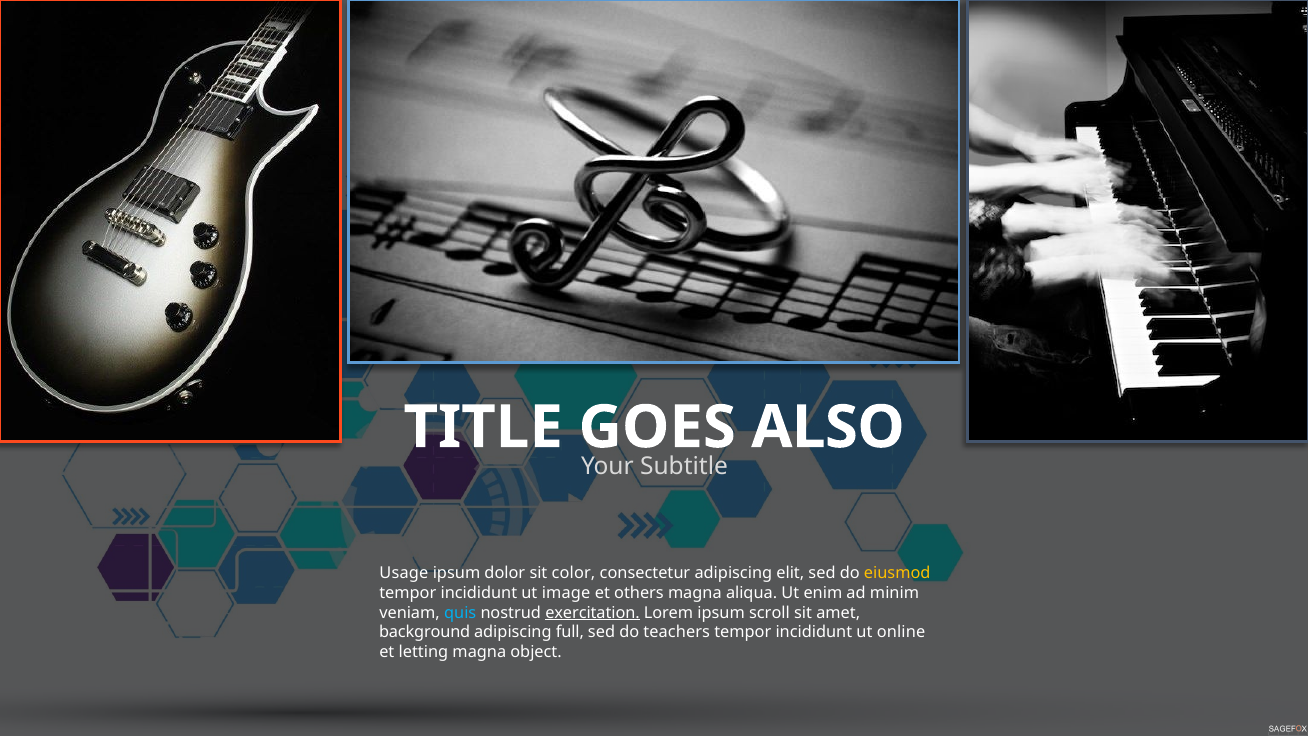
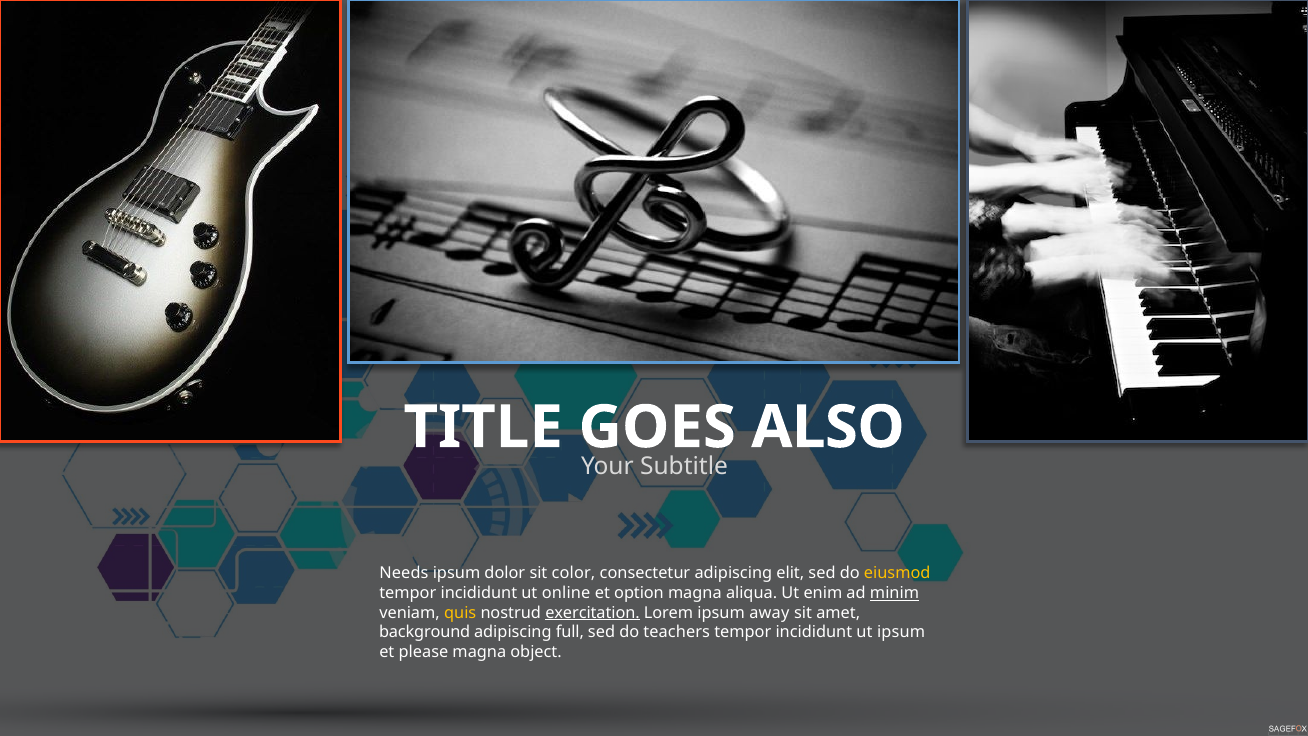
Usage: Usage -> Needs
image: image -> online
others: others -> option
minim underline: none -> present
quis colour: light blue -> yellow
scroll: scroll -> away
ut online: online -> ipsum
letting: letting -> please
